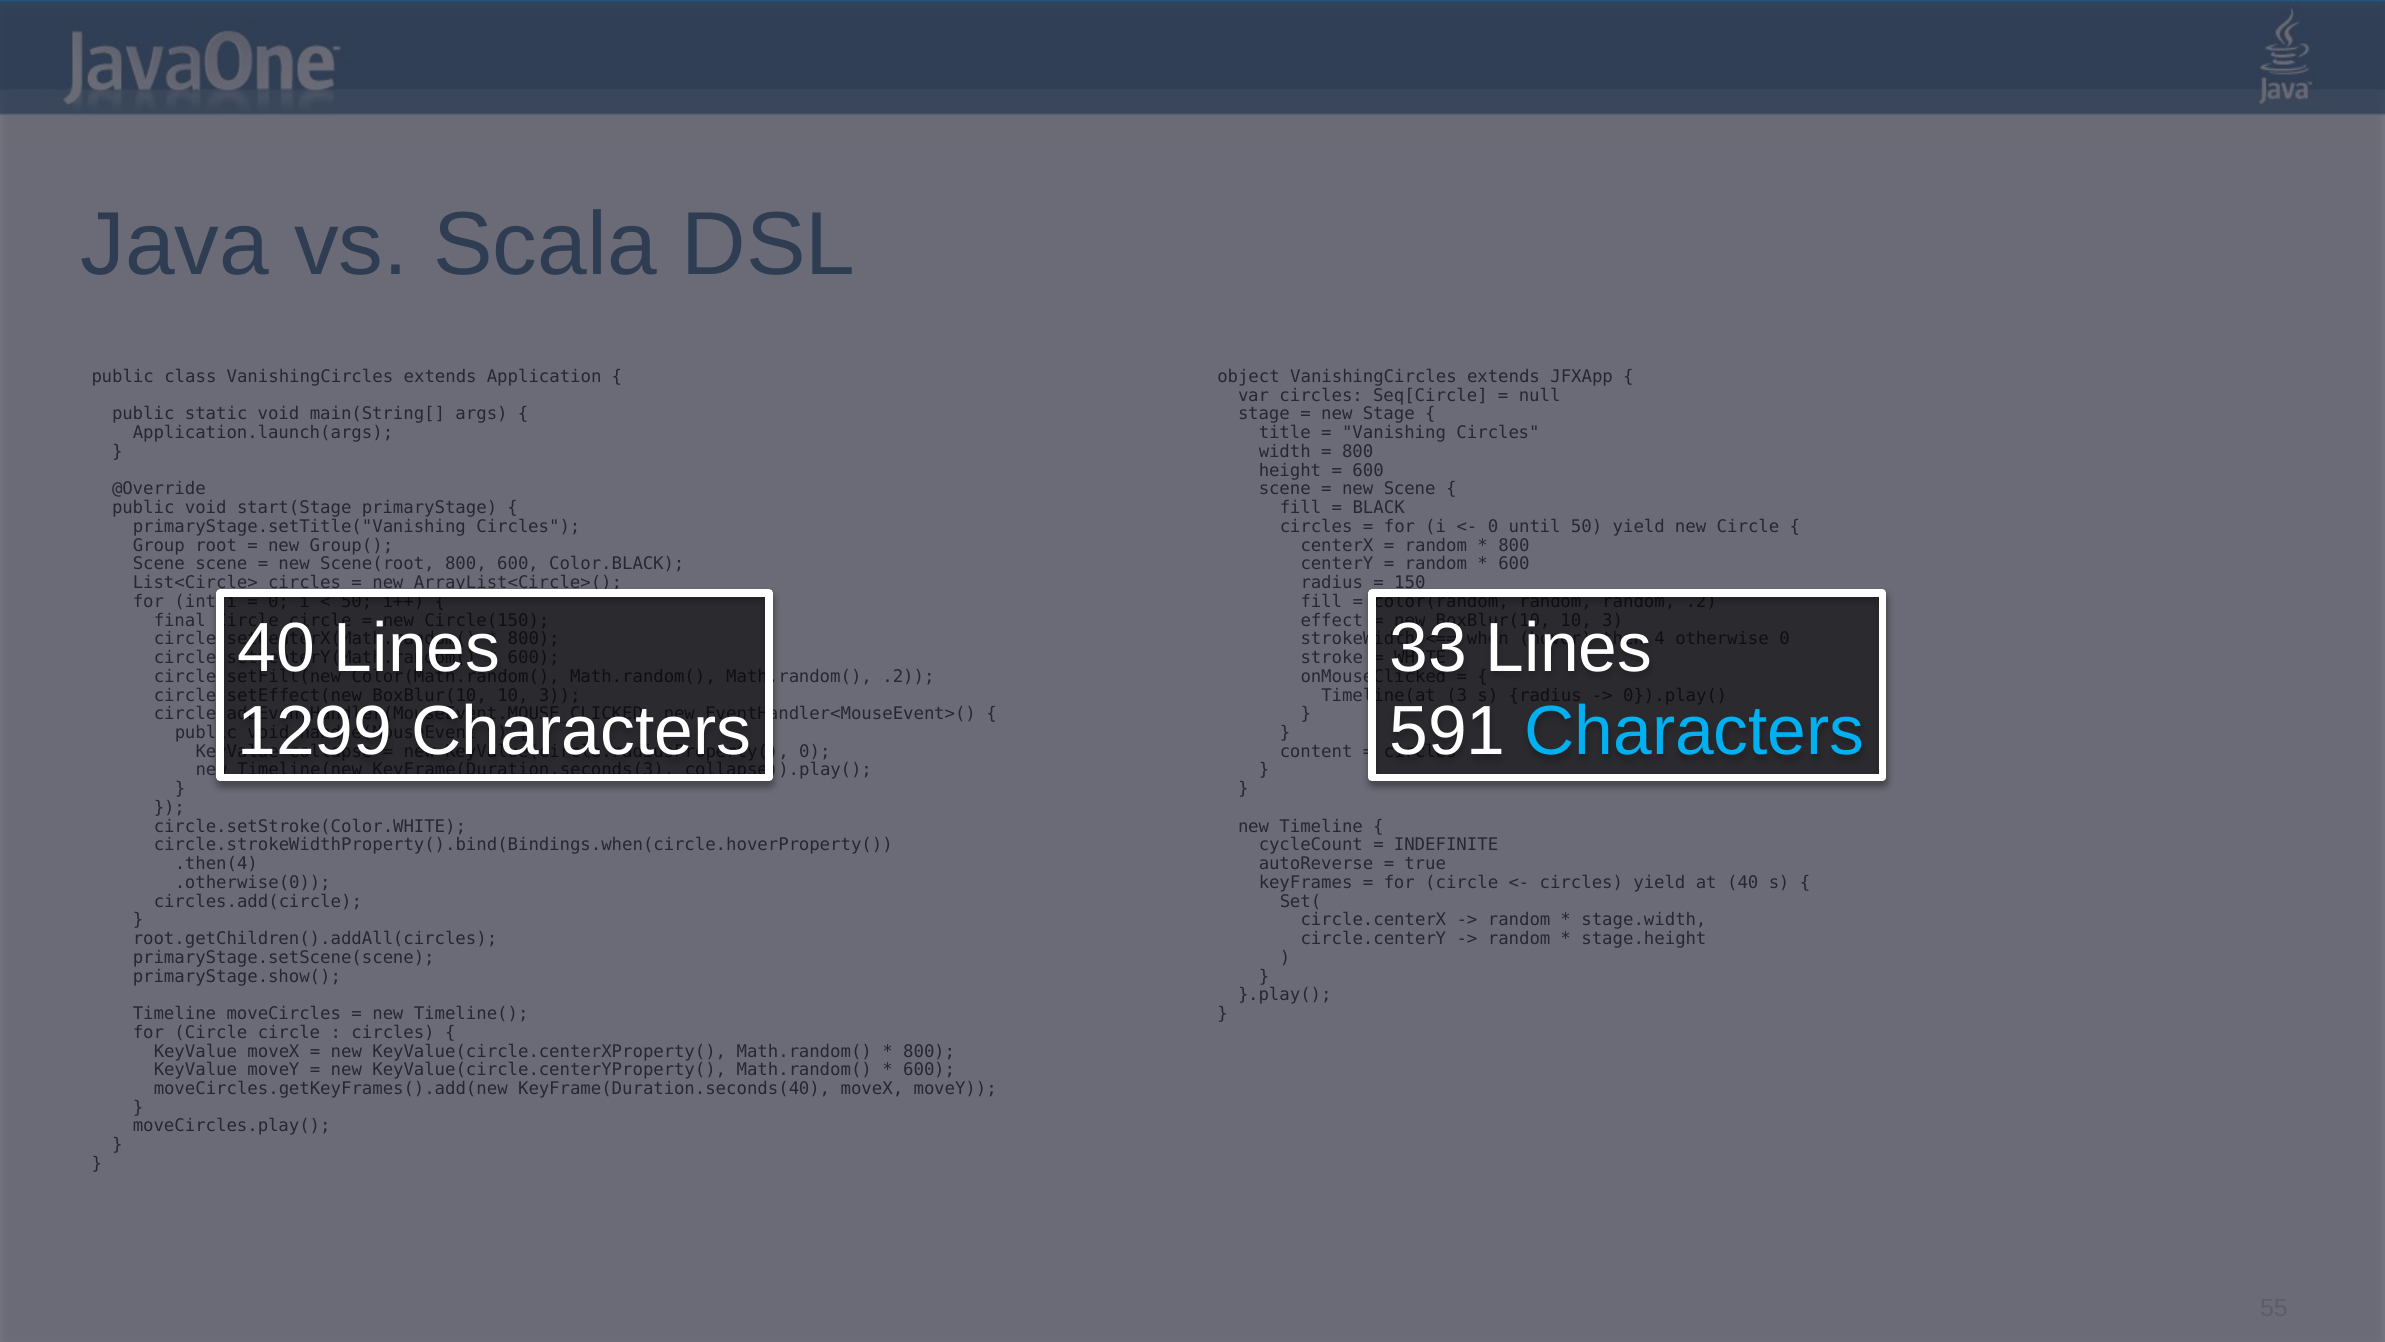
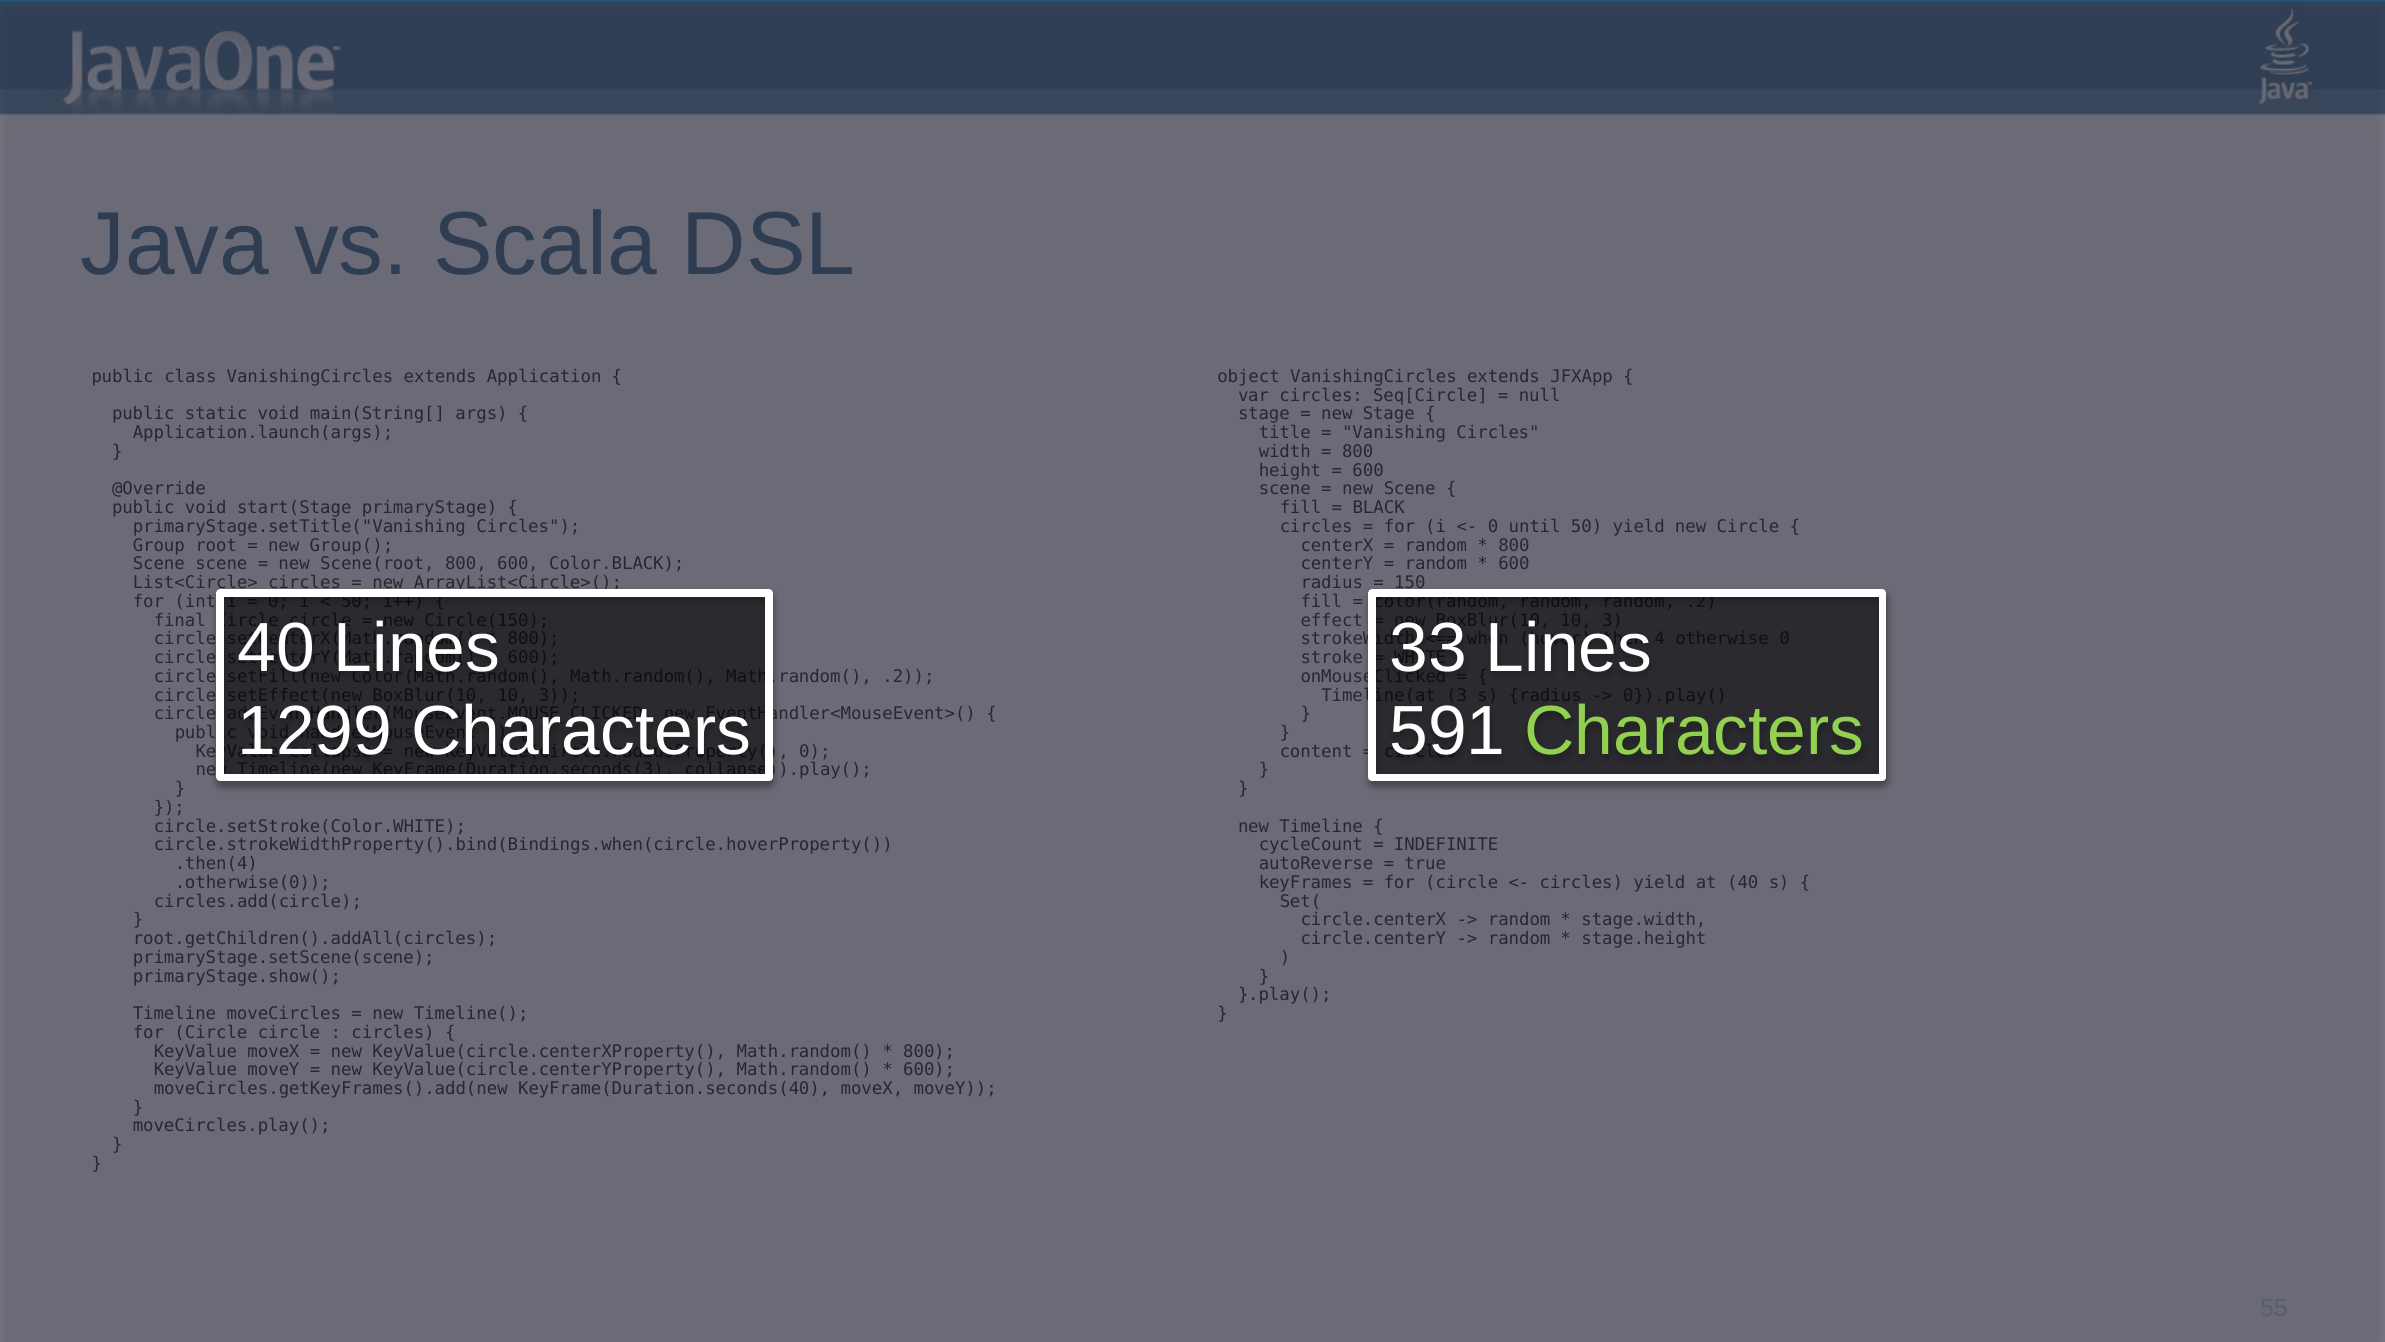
Characters at (1694, 732) colour: light blue -> light green
